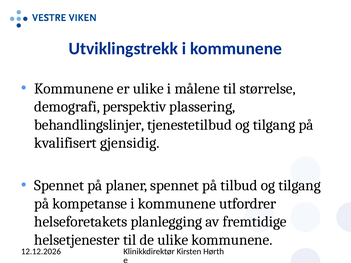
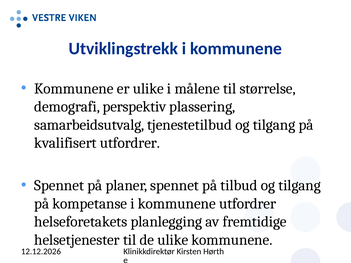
behandlingslinjer: behandlingslinjer -> samarbeidsutvalg
kvalifisert gjensidig: gjensidig -> utfordrer
